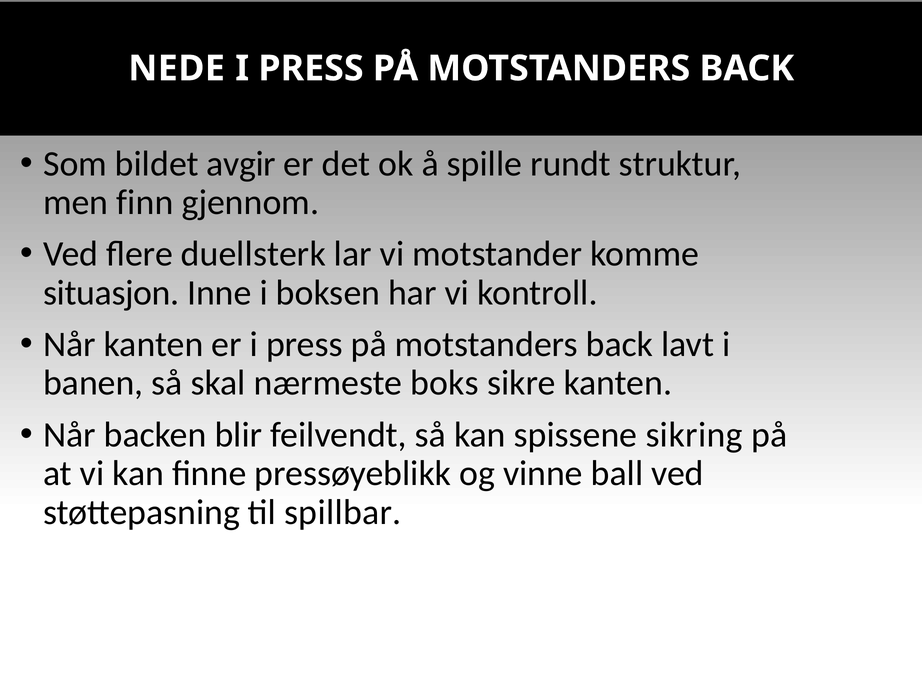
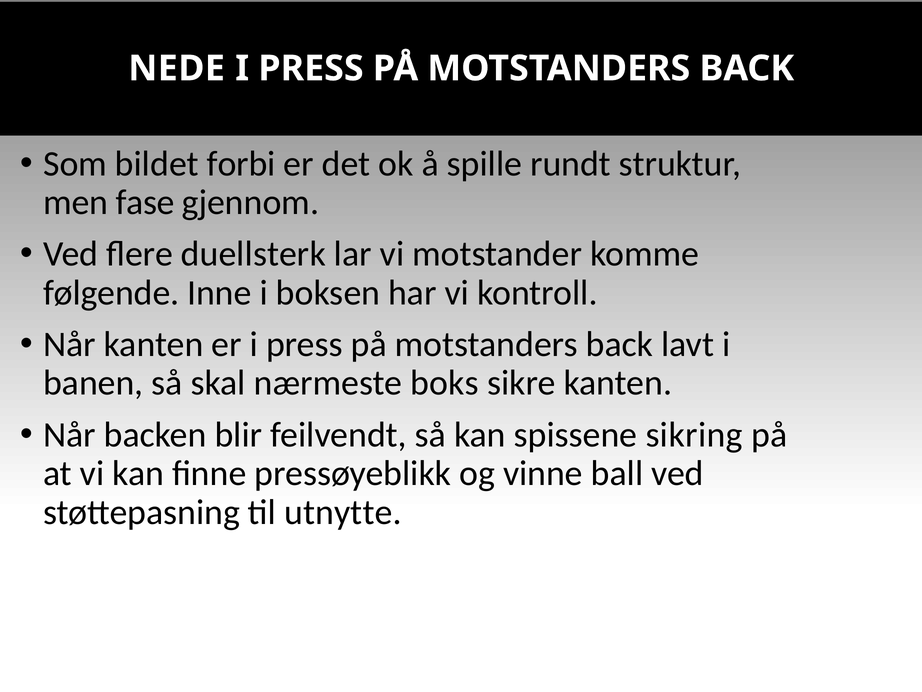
avgir: avgir -> forbi
finn: finn -> fase
situasjon: situasjon -> følgende
spillbar: spillbar -> utnytte
